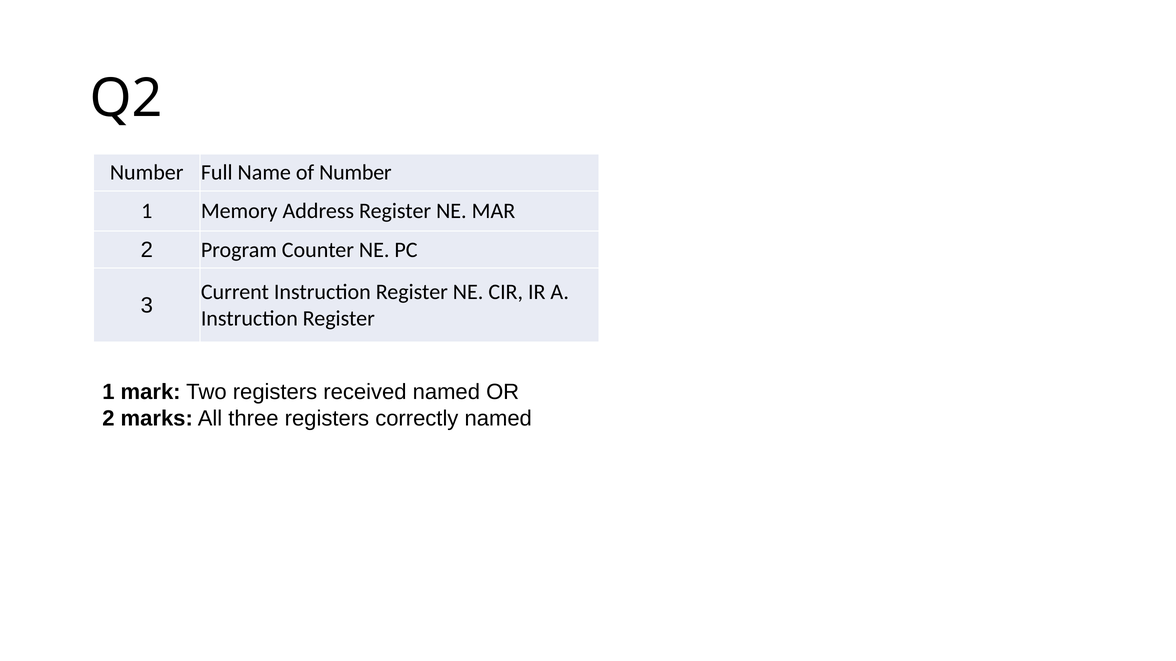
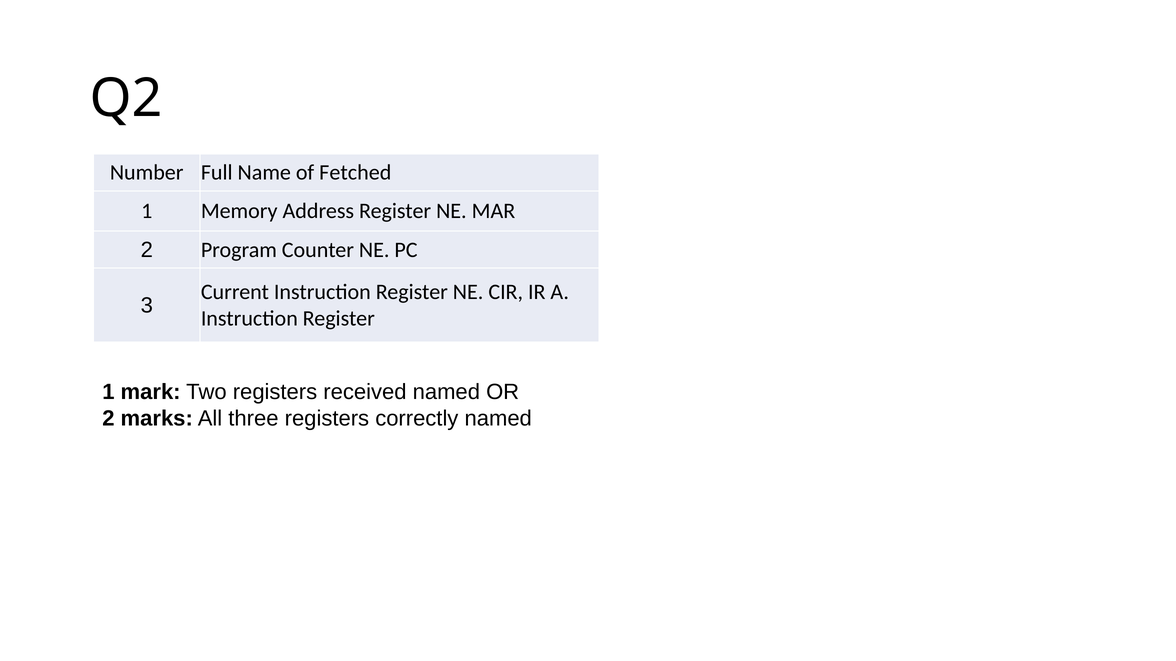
of Number: Number -> Fetched
